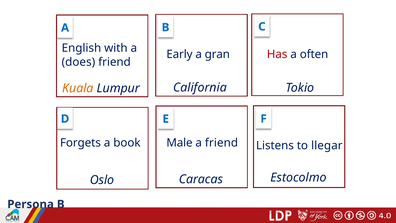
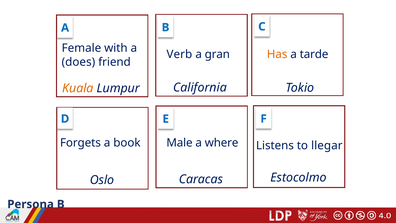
English: English -> Female
Early: Early -> Verb
Has colour: red -> orange
often: often -> tarde
a friend: friend -> where
